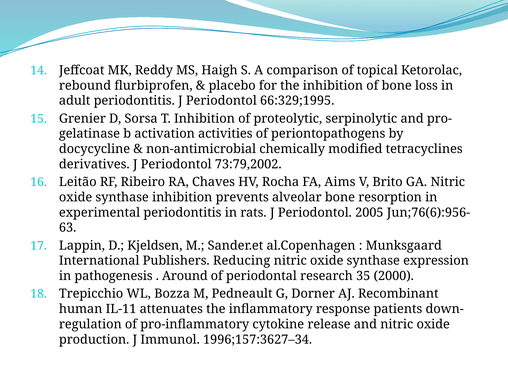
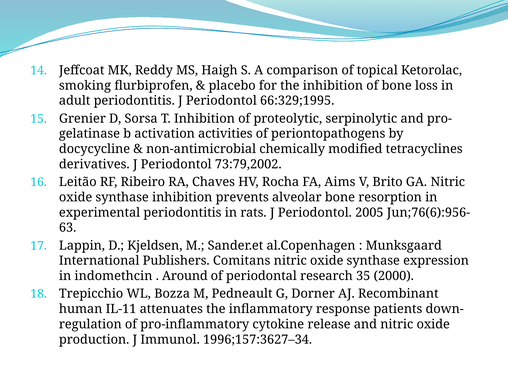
rebound: rebound -> smoking
Reducing: Reducing -> Comitans
pathogenesis: pathogenesis -> indomethcin
